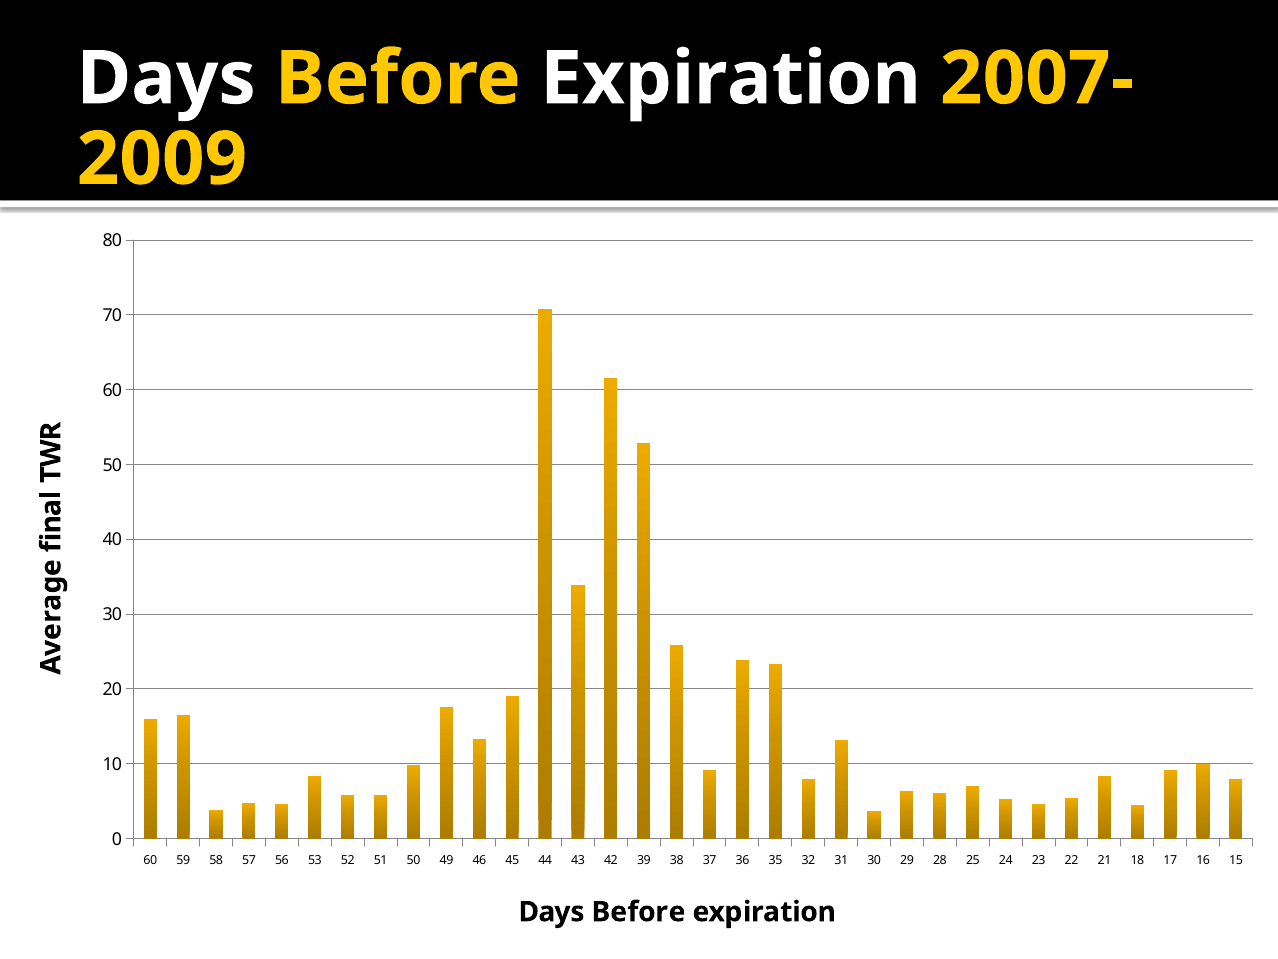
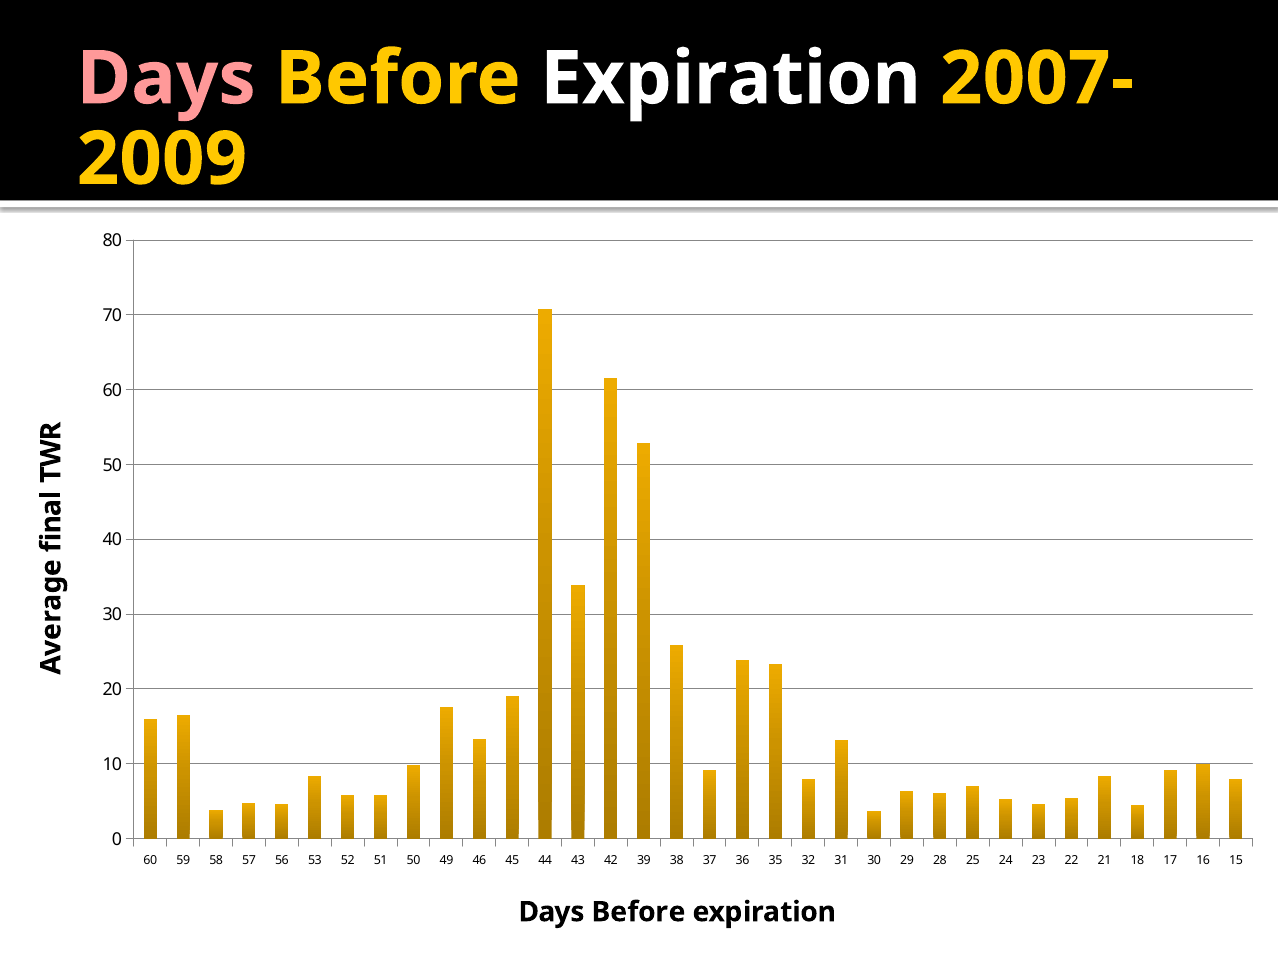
Days at (166, 79) colour: white -> pink
